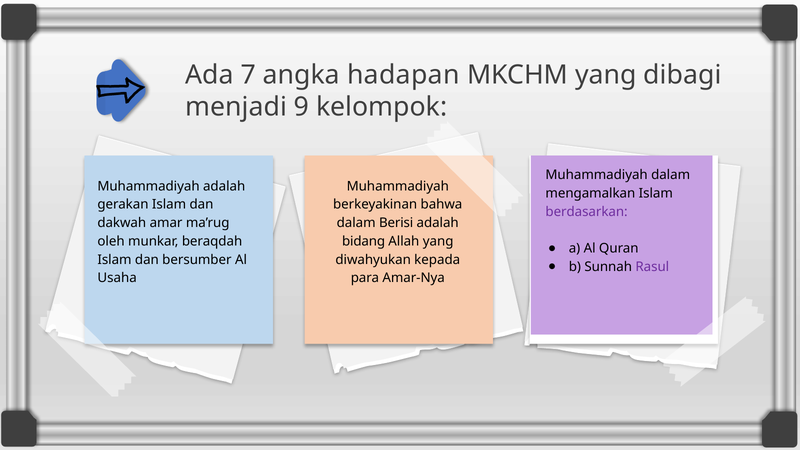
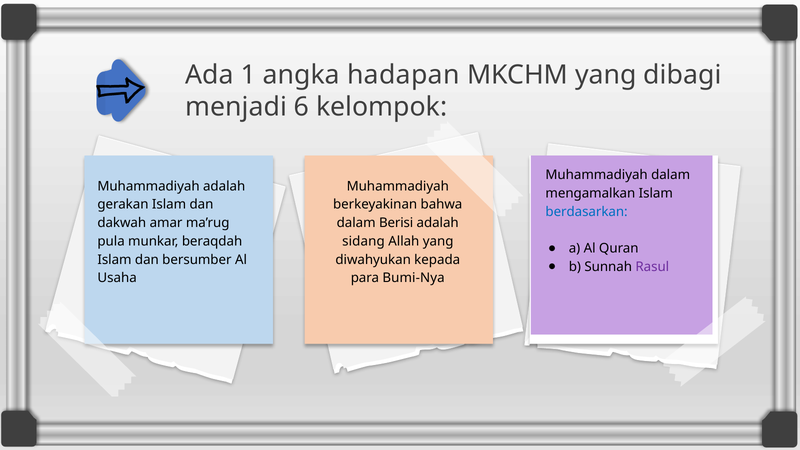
7: 7 -> 1
9: 9 -> 6
berdasarkan colour: purple -> blue
oleh: oleh -> pula
bidang: bidang -> sidang
Amar-Nya: Amar-Nya -> Bumi-Nya
